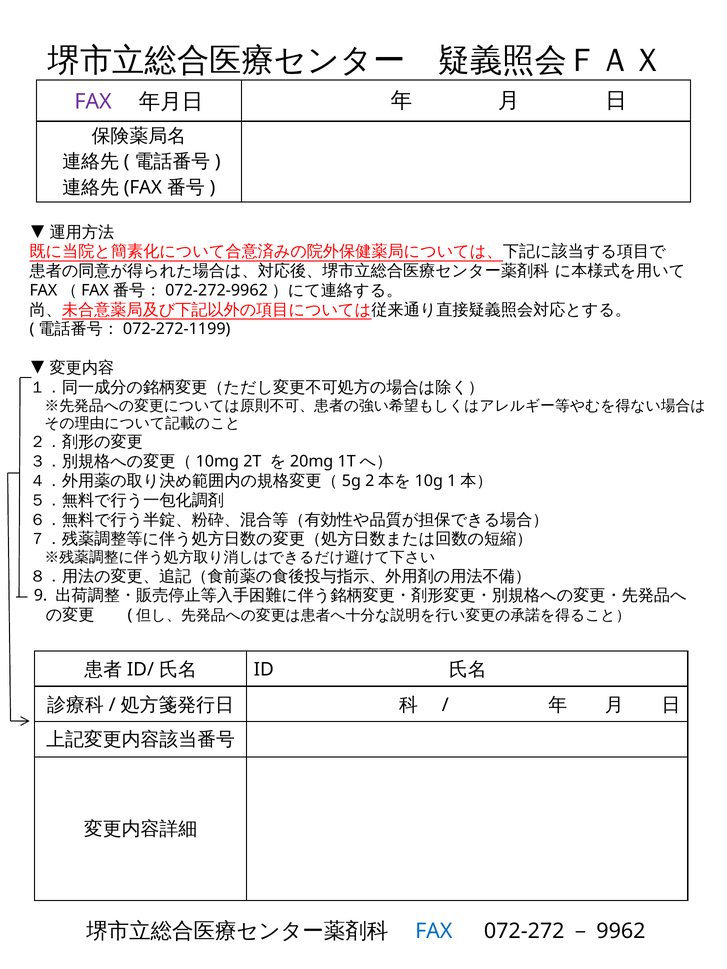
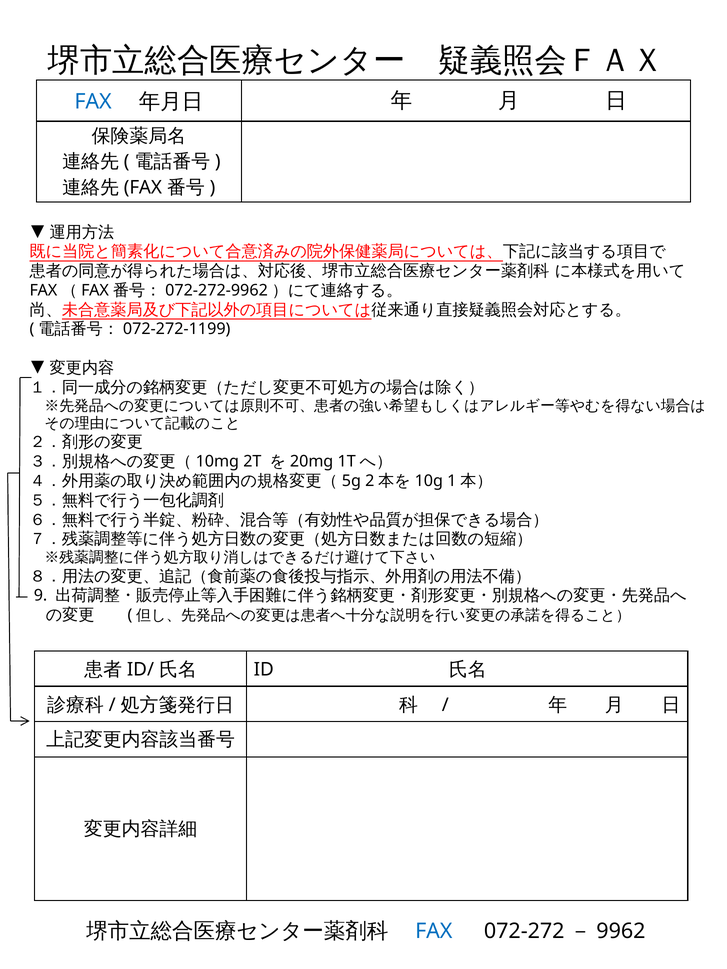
FAX at (93, 102) colour: purple -> blue
